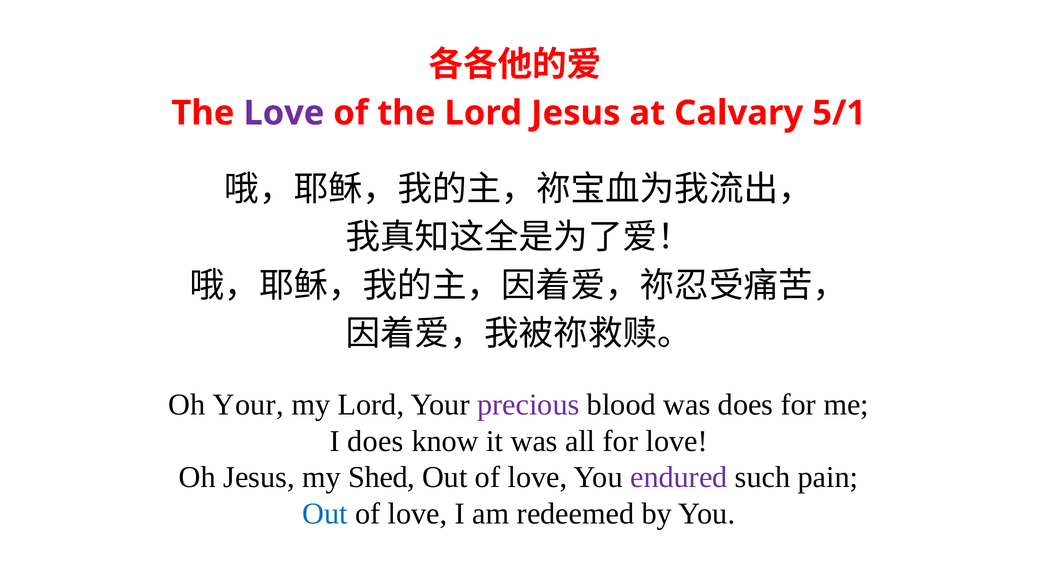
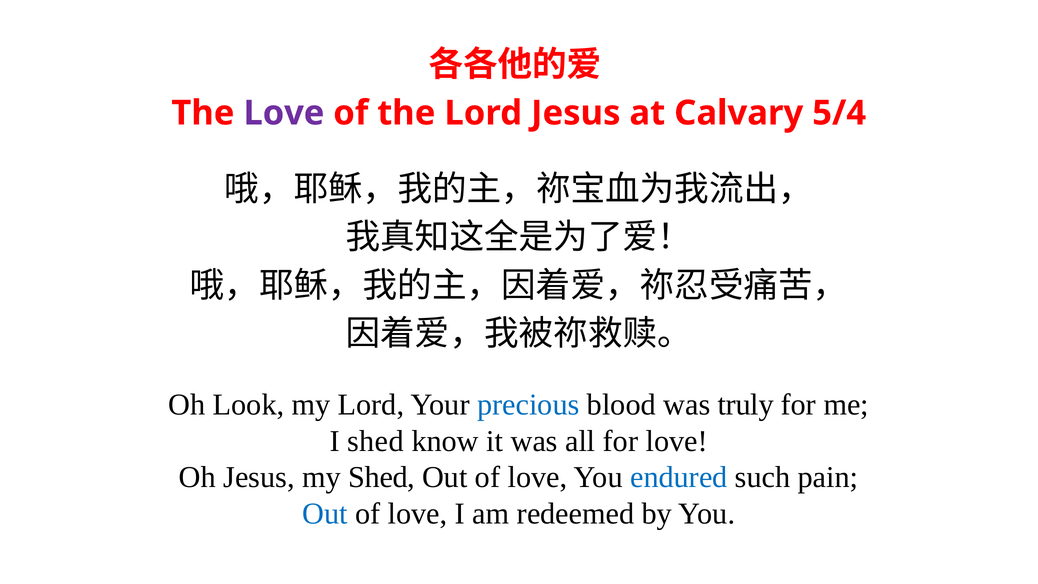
5/1: 5/1 -> 5/4
Oh Your: Your -> Look
precious colour: purple -> blue
was does: does -> truly
I does: does -> shed
endured colour: purple -> blue
